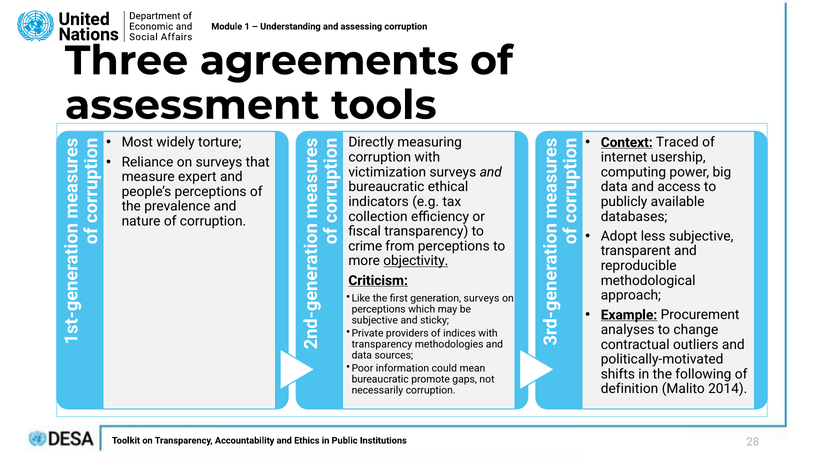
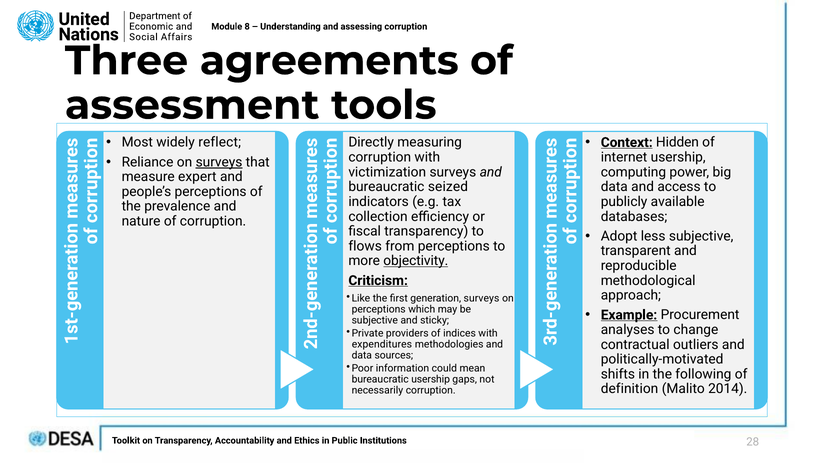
Module 1: 1 -> 8
torture: torture -> reflect
Traced: Traced -> Hidden
surveys at (219, 162) underline: none -> present
ethical: ethical -> seized
crime: crime -> flows
transparency at (382, 345): transparency -> expenditures
bureaucratic promote: promote -> usership
